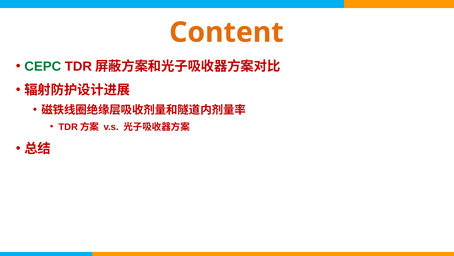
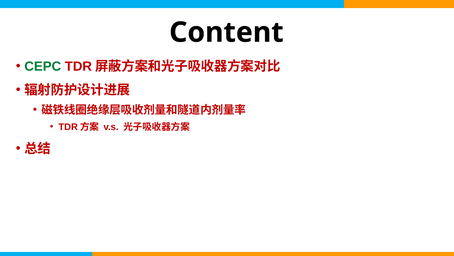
Content colour: orange -> black
